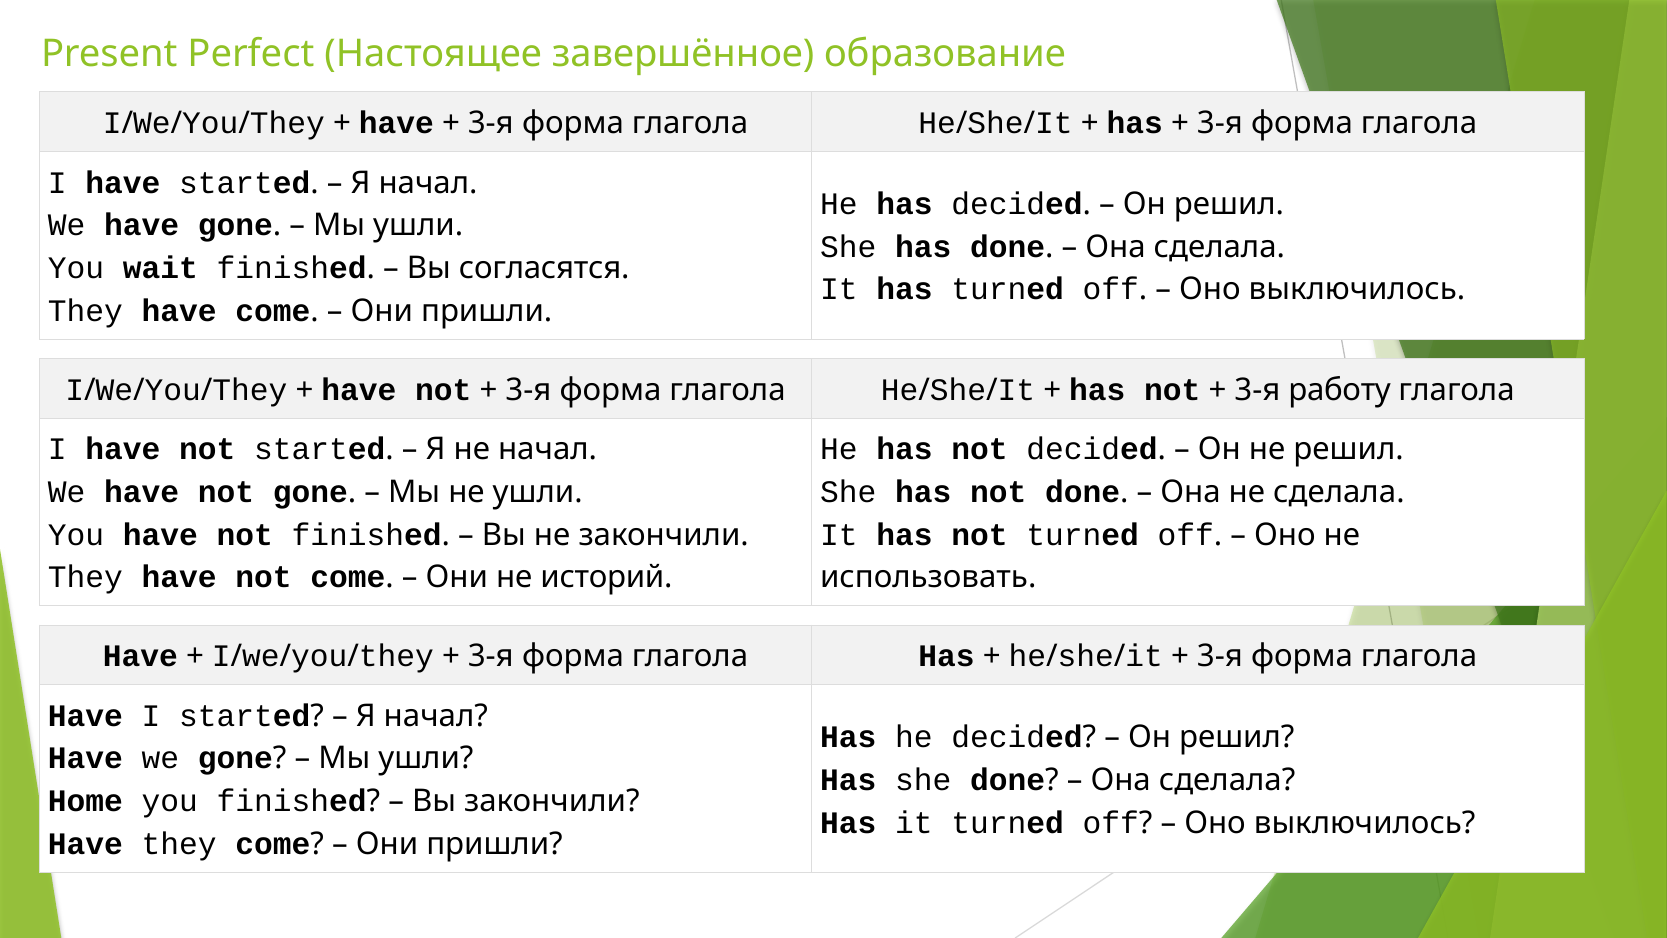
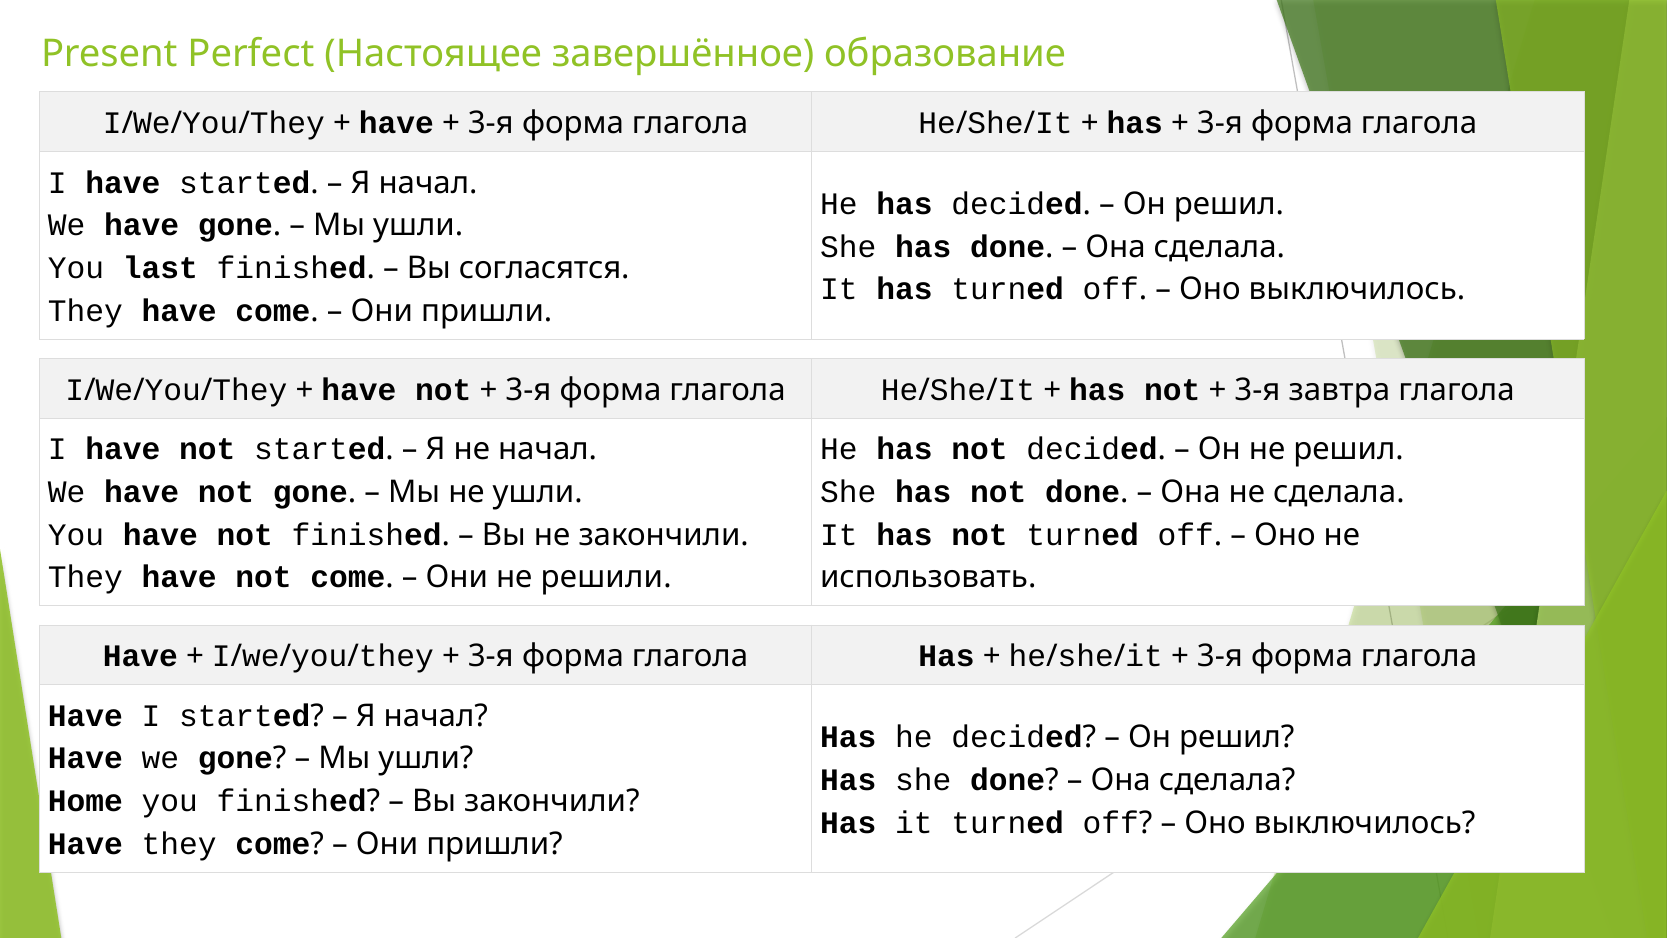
wait: wait -> last
работу: работу -> завтра
историй: историй -> решили
